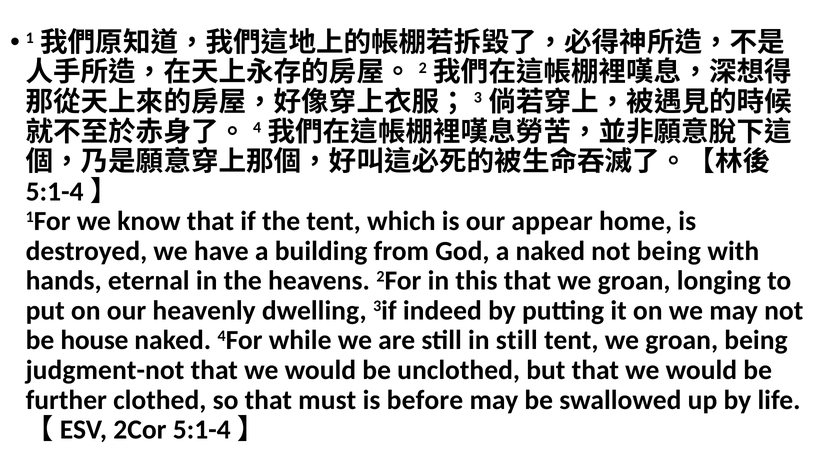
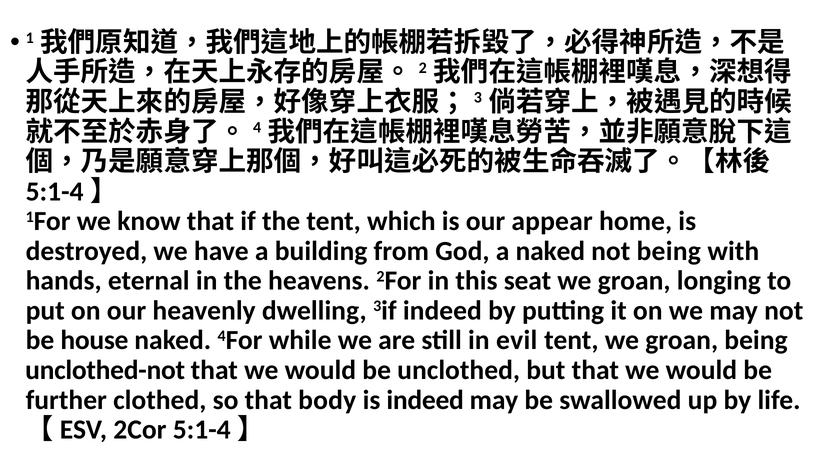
this that: that -> seat
in still: still -> evil
judgment-not: judgment-not -> unclothed-not
must: must -> body
is before: before -> indeed
